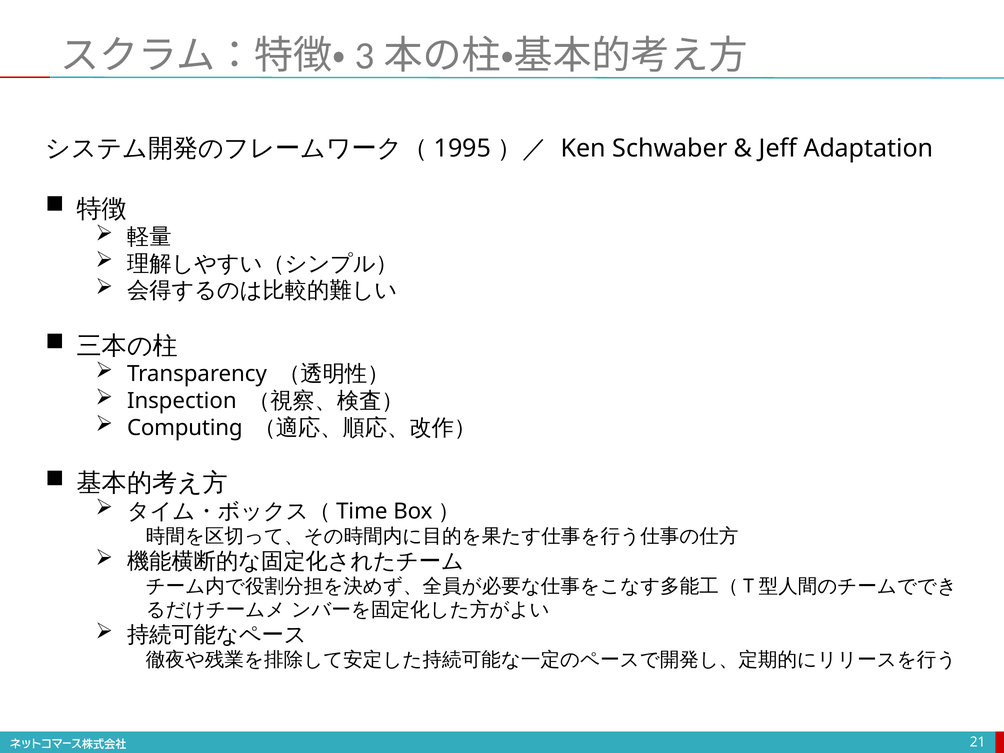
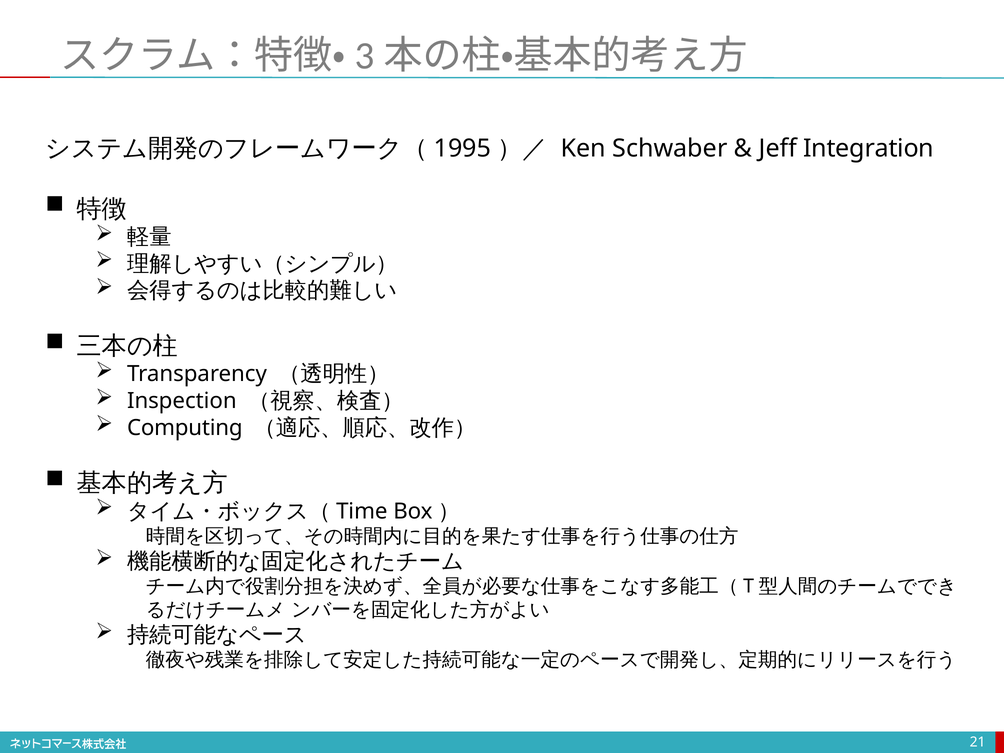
Adaptation: Adaptation -> Integration
